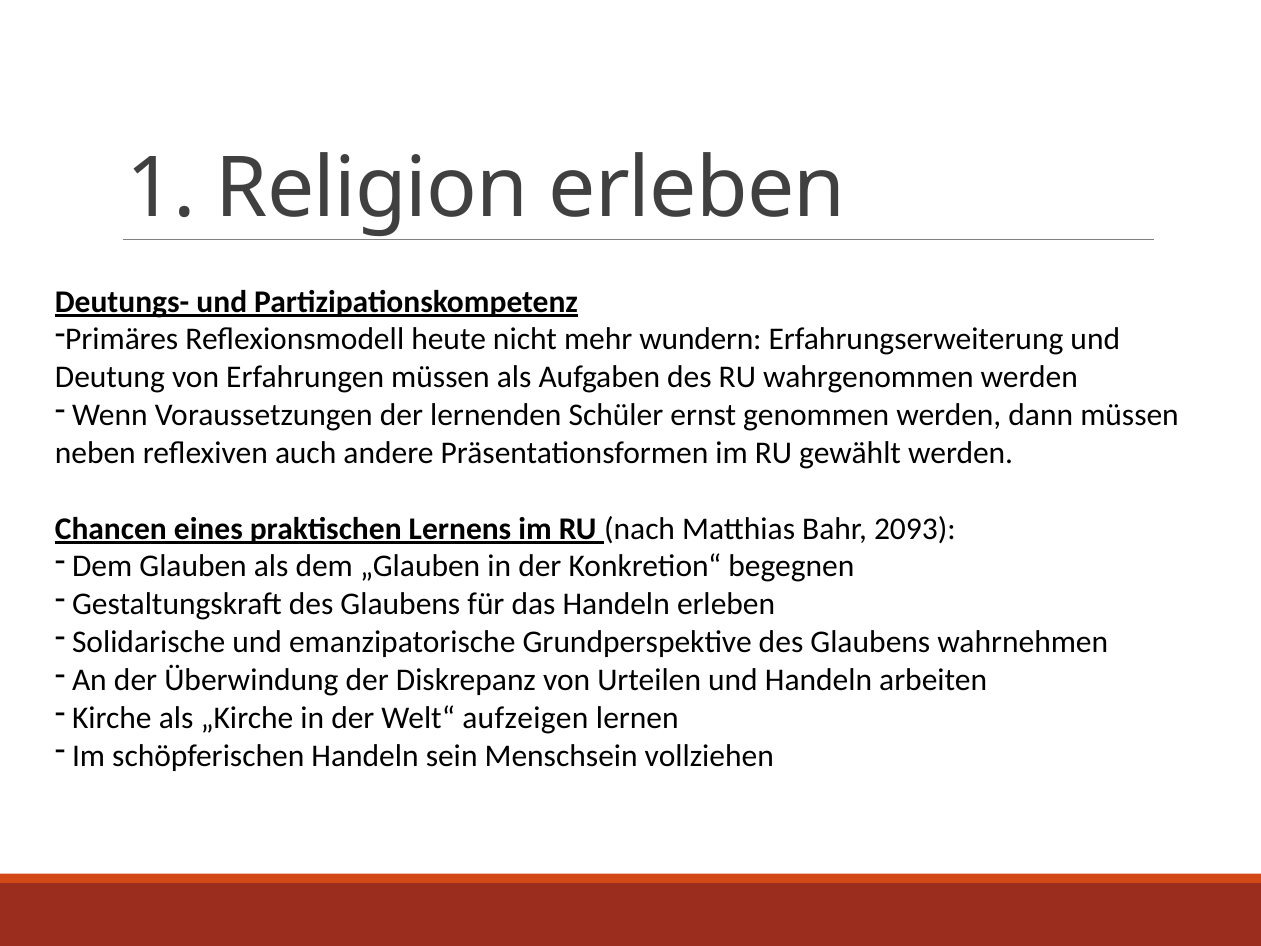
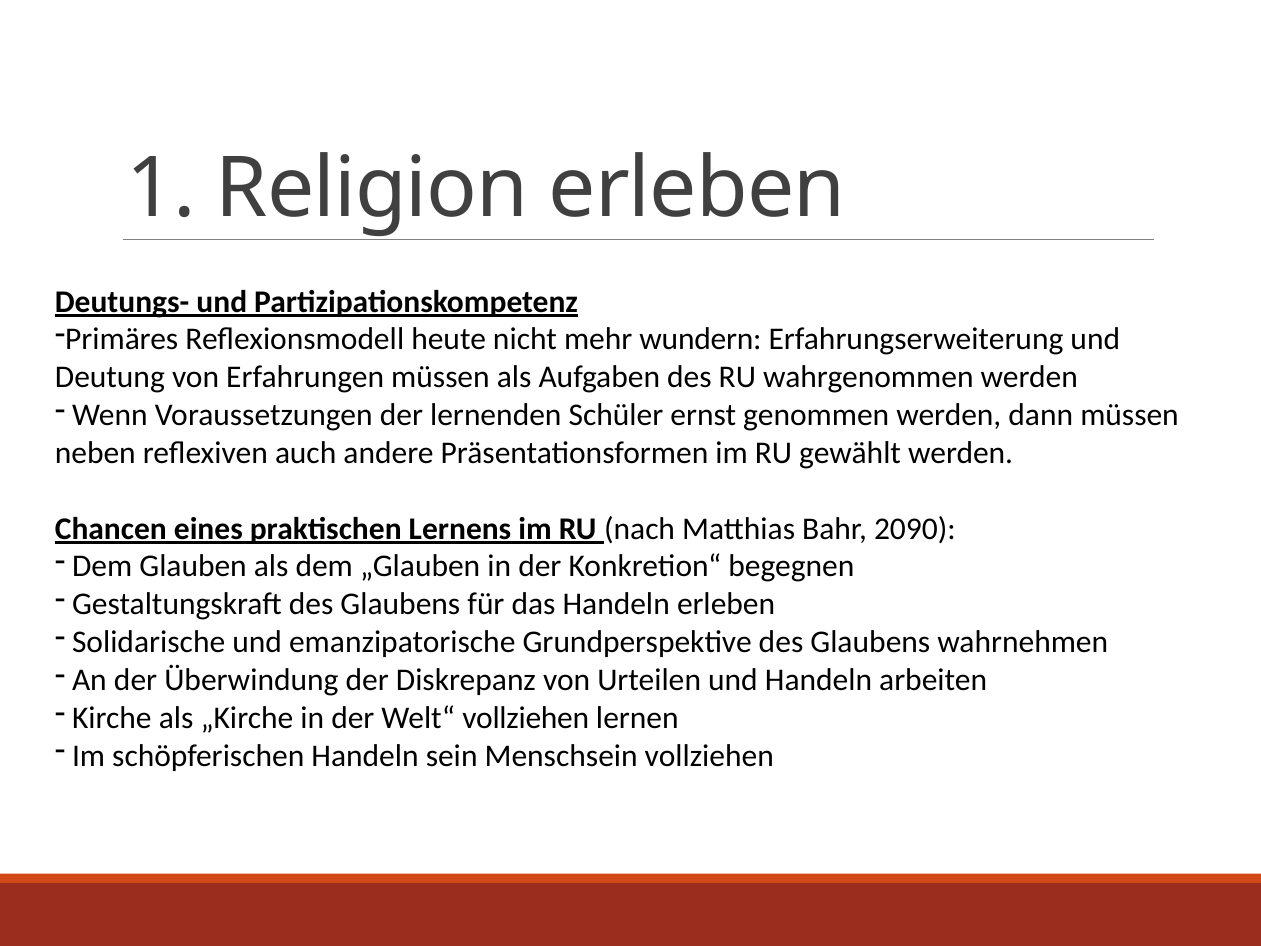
2093: 2093 -> 2090
Welt“ aufzeigen: aufzeigen -> vollziehen
